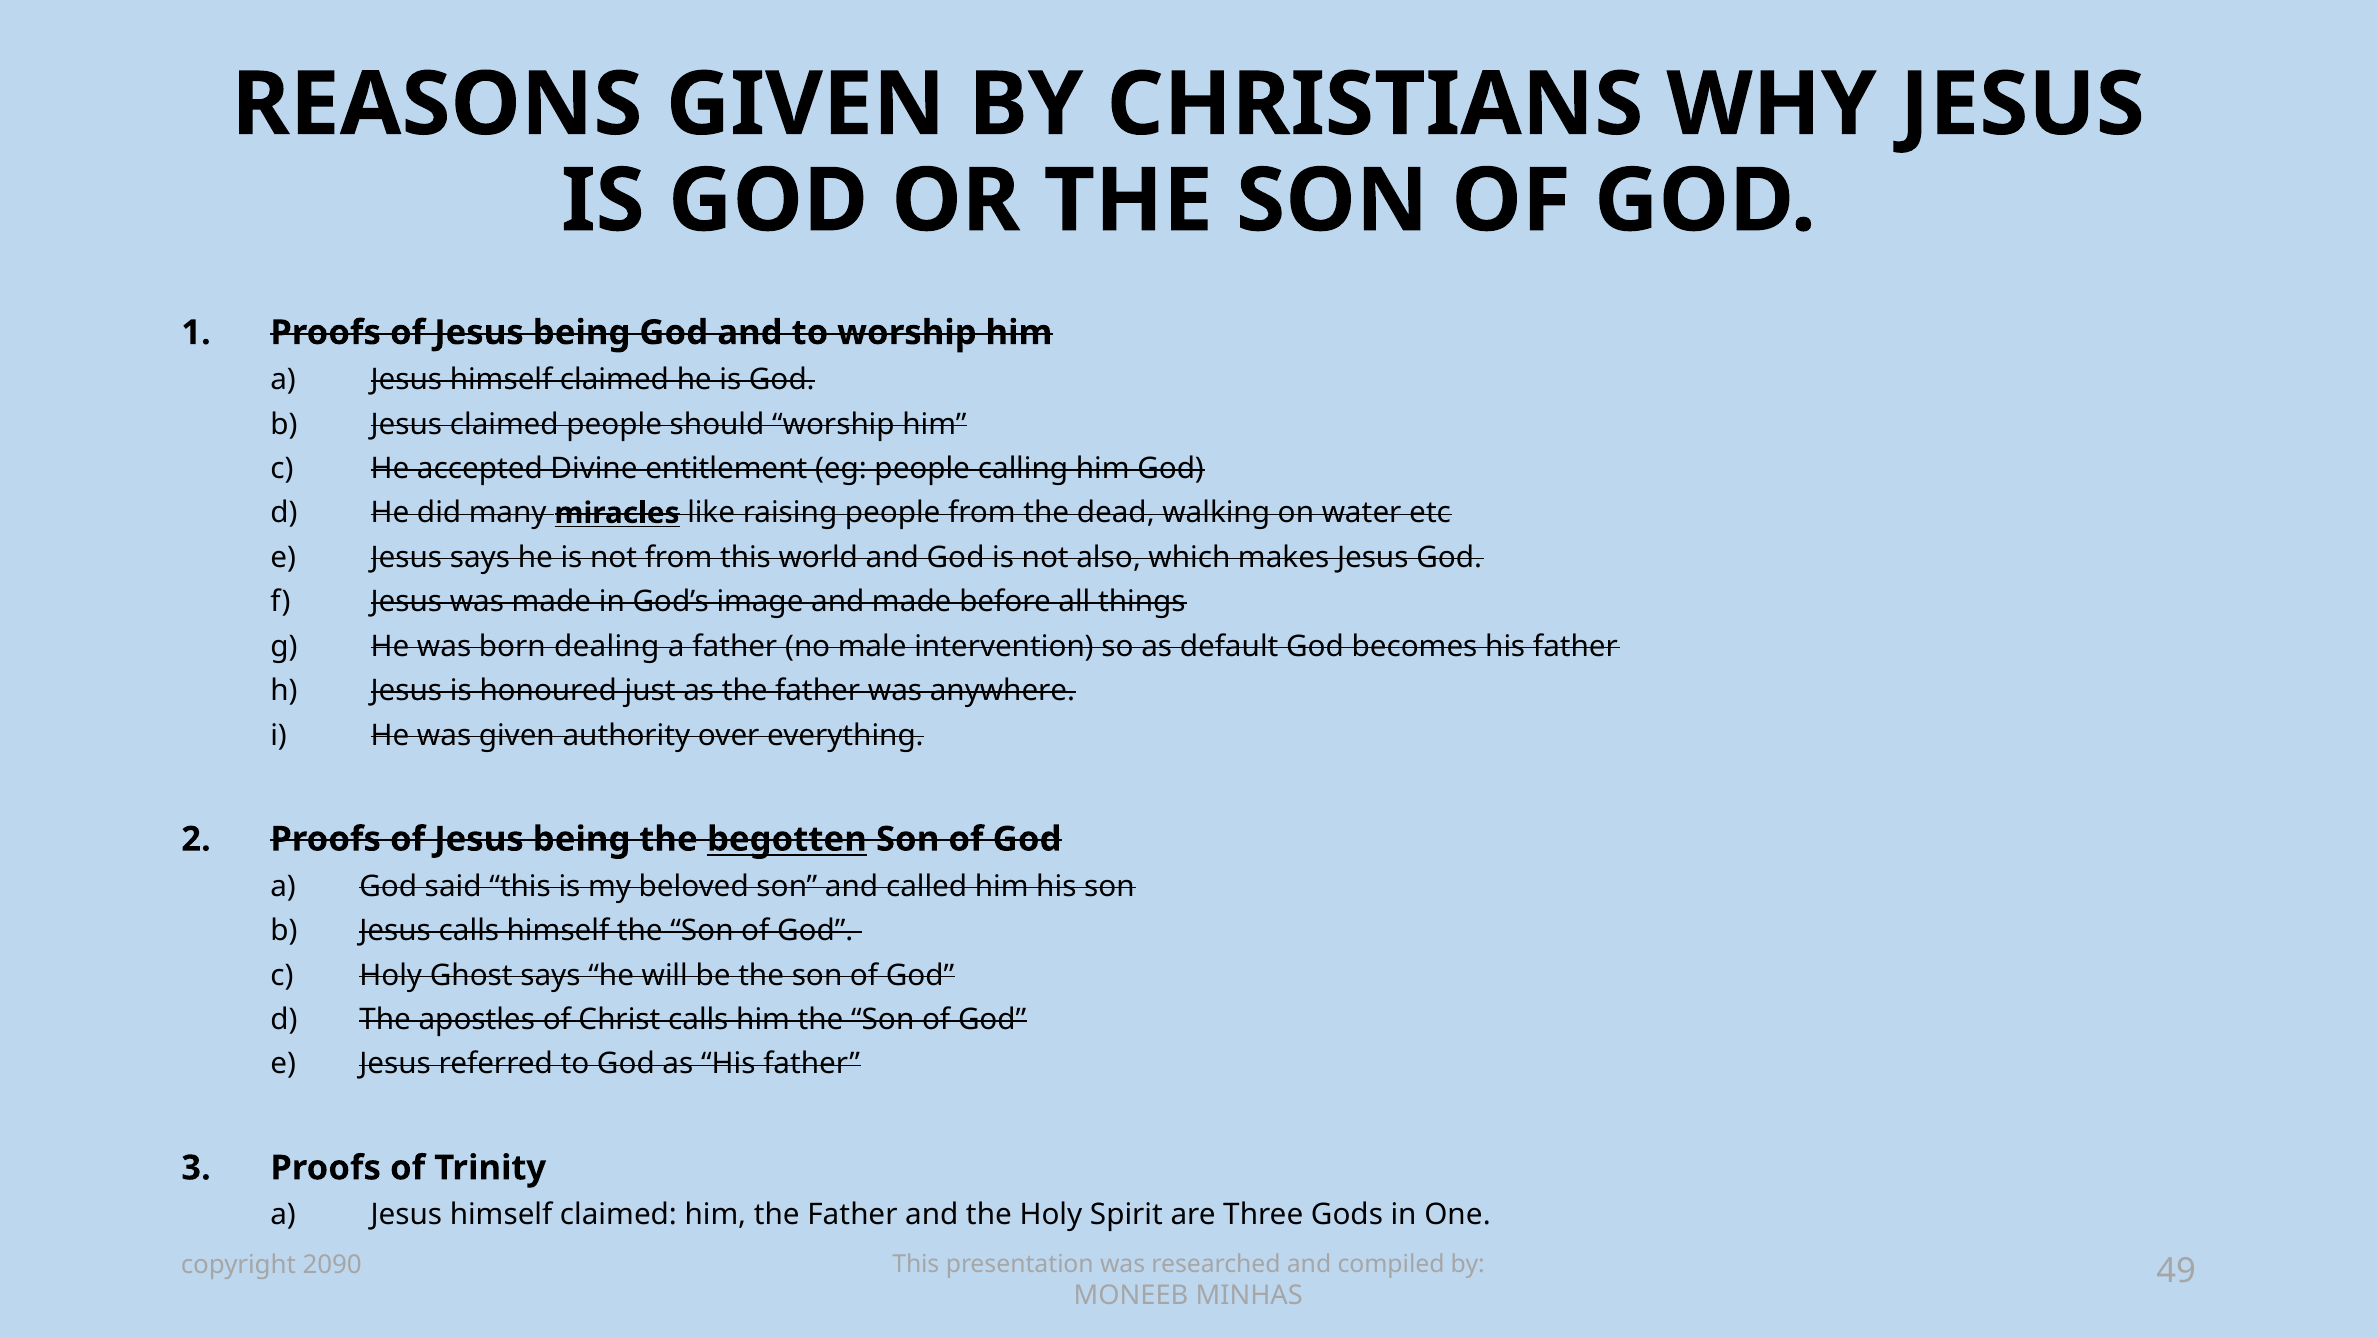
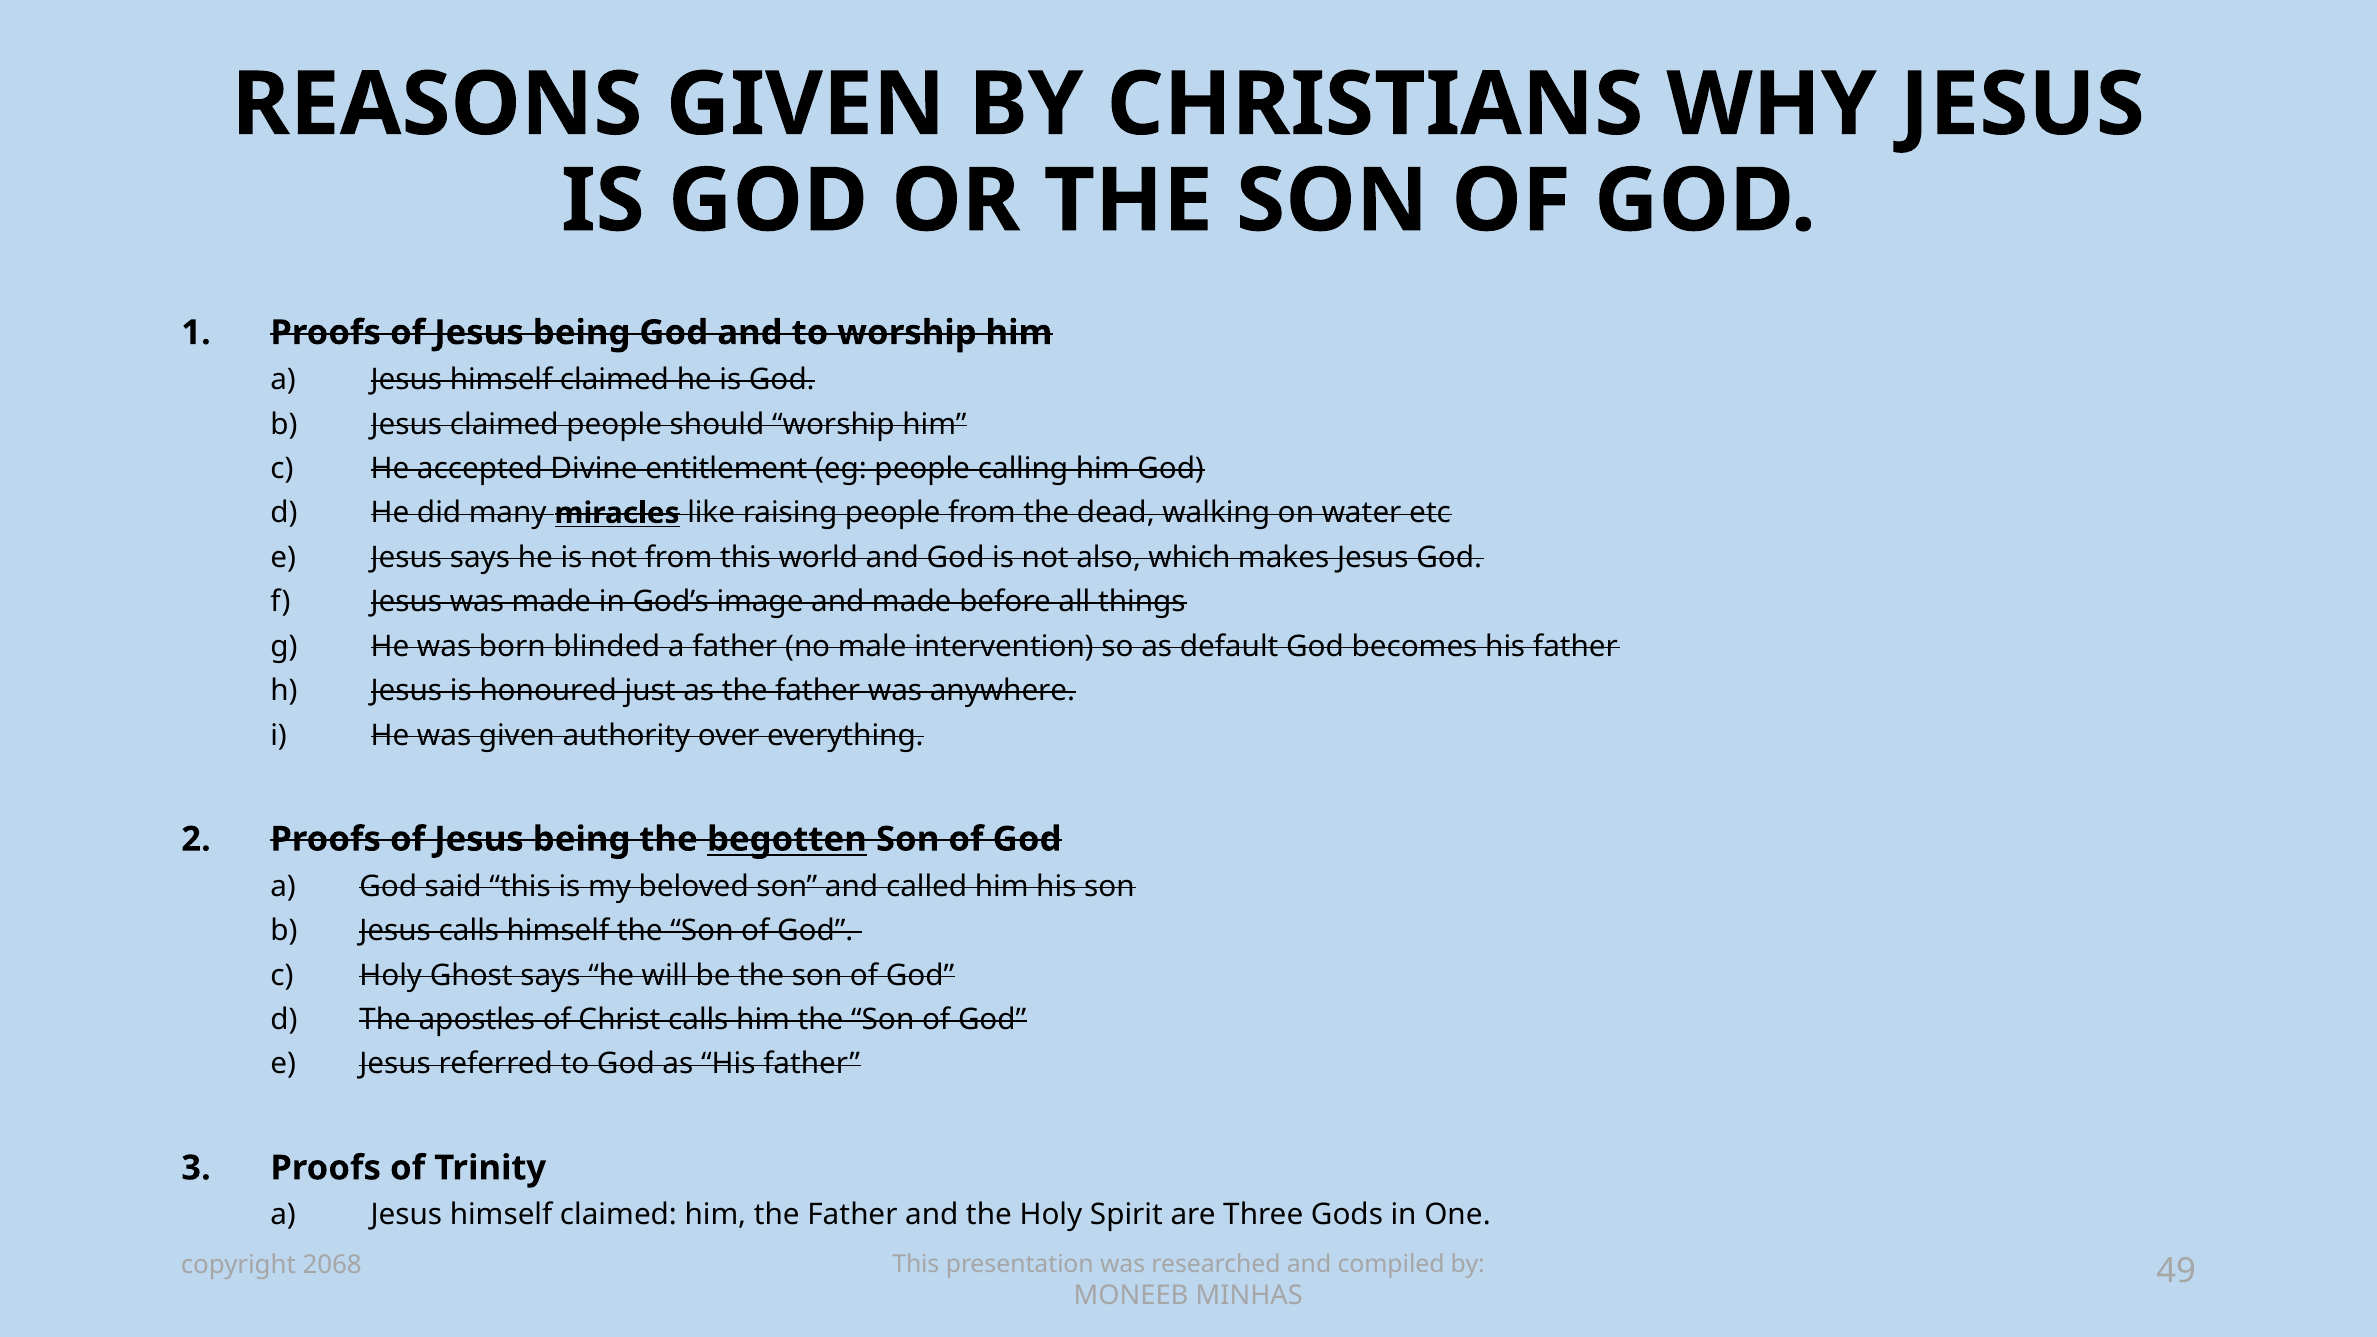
dealing: dealing -> blinded
2090: 2090 -> 2068
